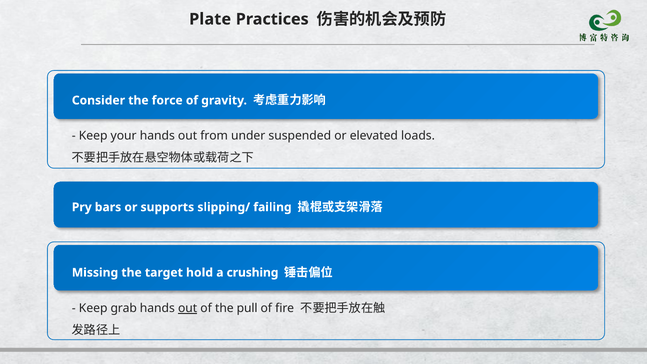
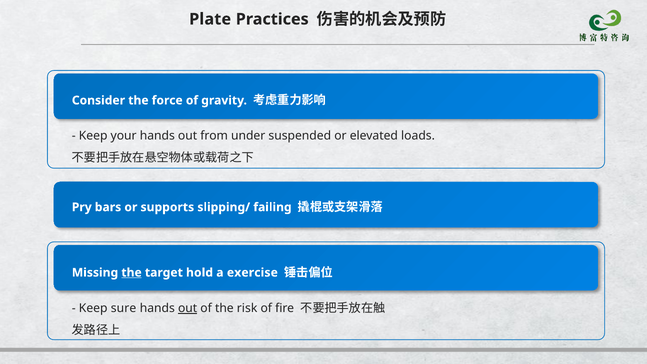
the at (132, 273) underline: none -> present
crushing: crushing -> exercise
grab: grab -> sure
pull: pull -> risk
